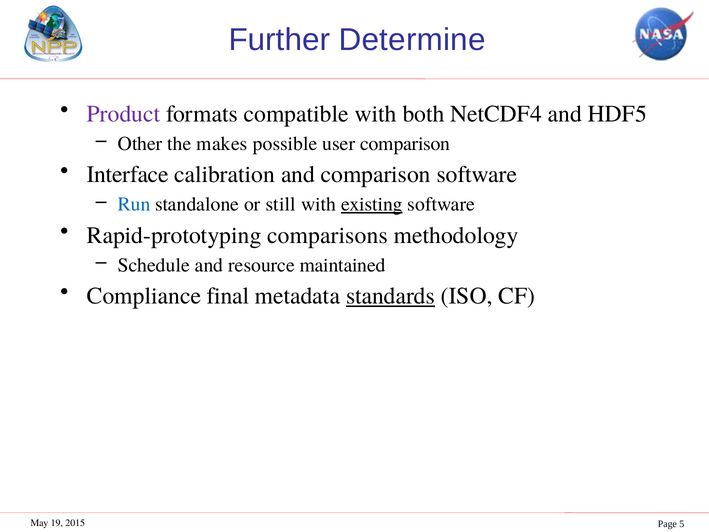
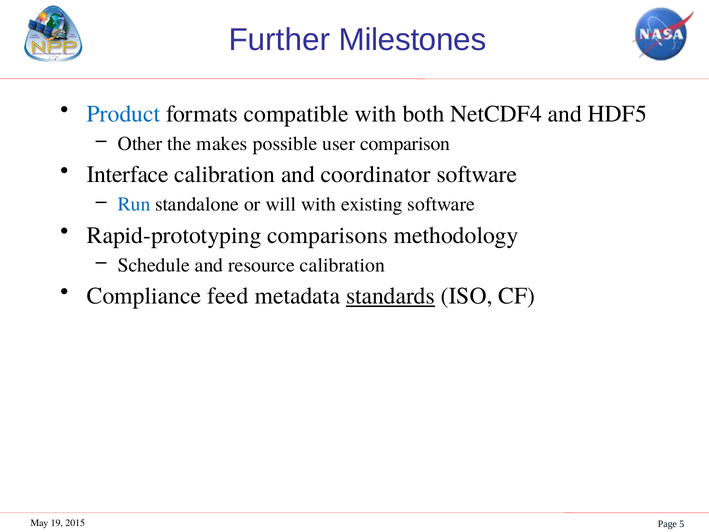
Determine: Determine -> Milestones
Product colour: purple -> blue
and comparison: comparison -> coordinator
still: still -> will
existing underline: present -> none
resource maintained: maintained -> calibration
final: final -> feed
